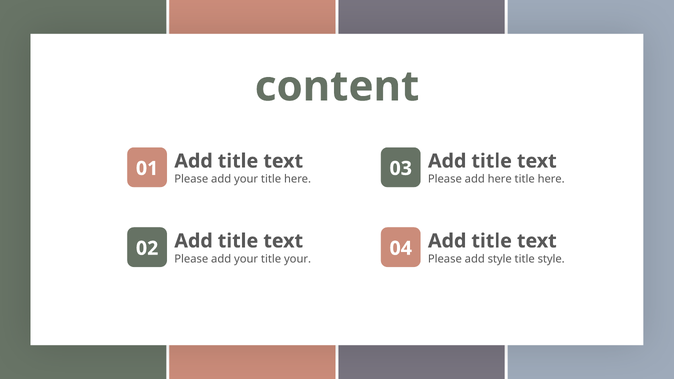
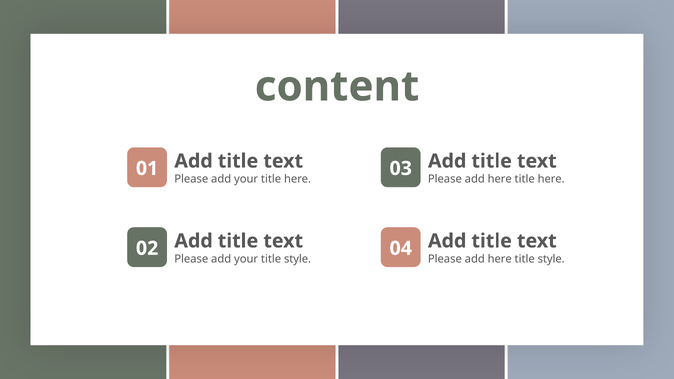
your title your: your -> style
style at (500, 259): style -> here
